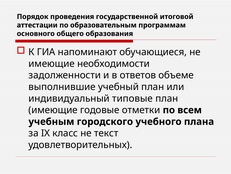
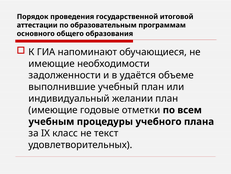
ответов: ответов -> удаётся
типовые: типовые -> желании
городского: городского -> процедуры
